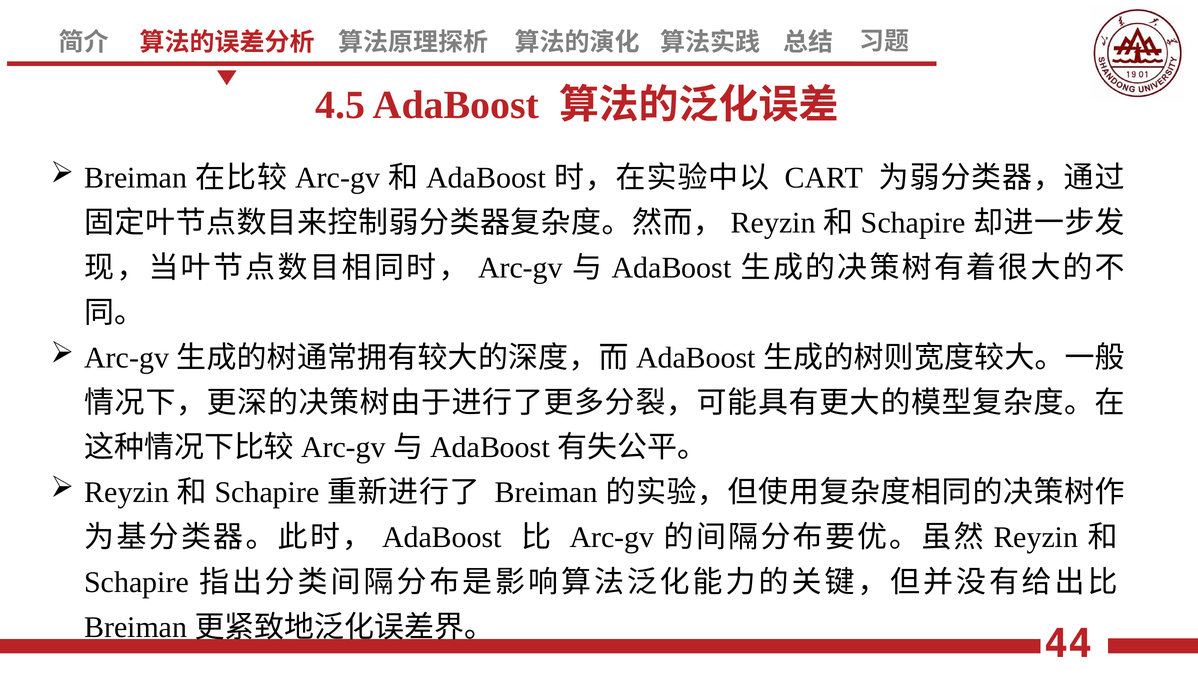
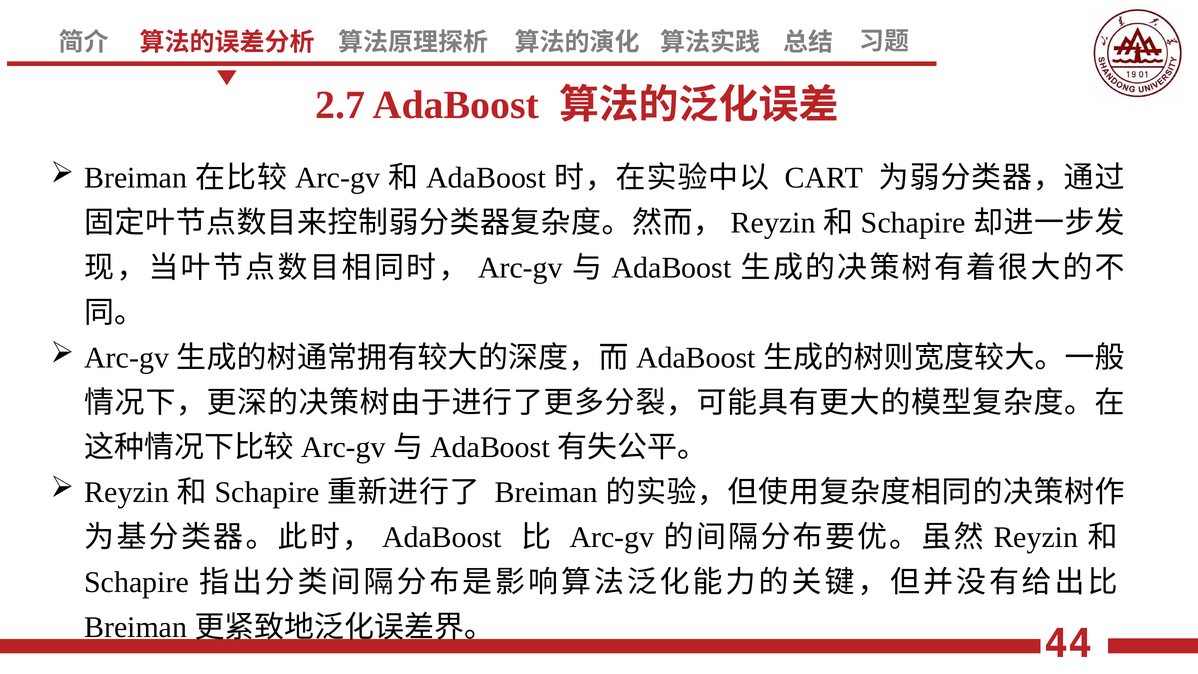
4.5: 4.5 -> 2.7
